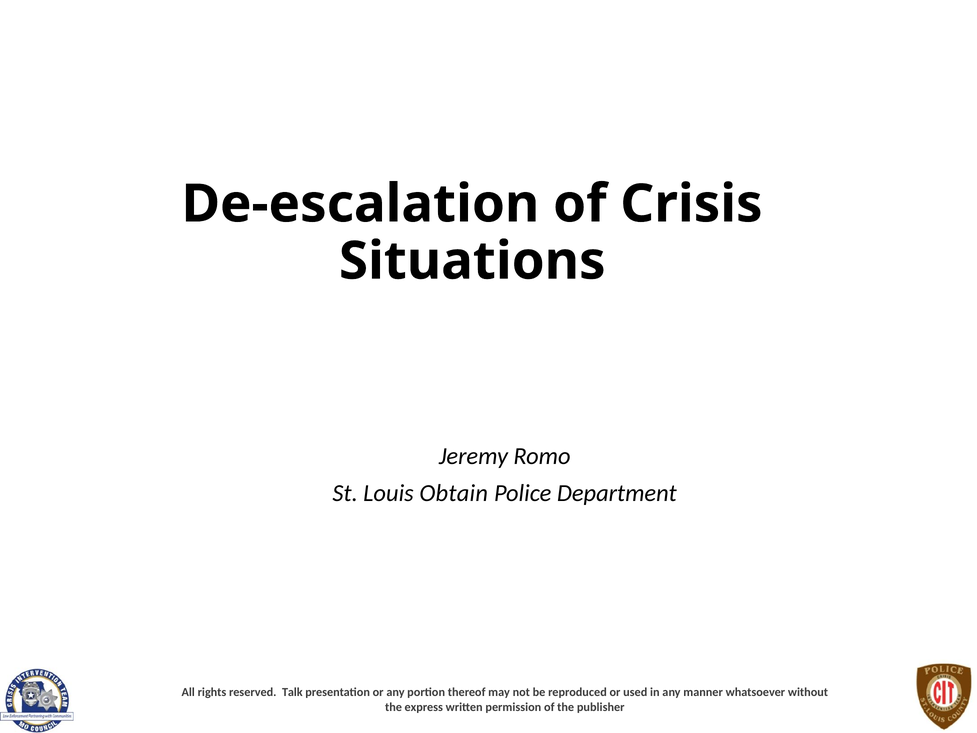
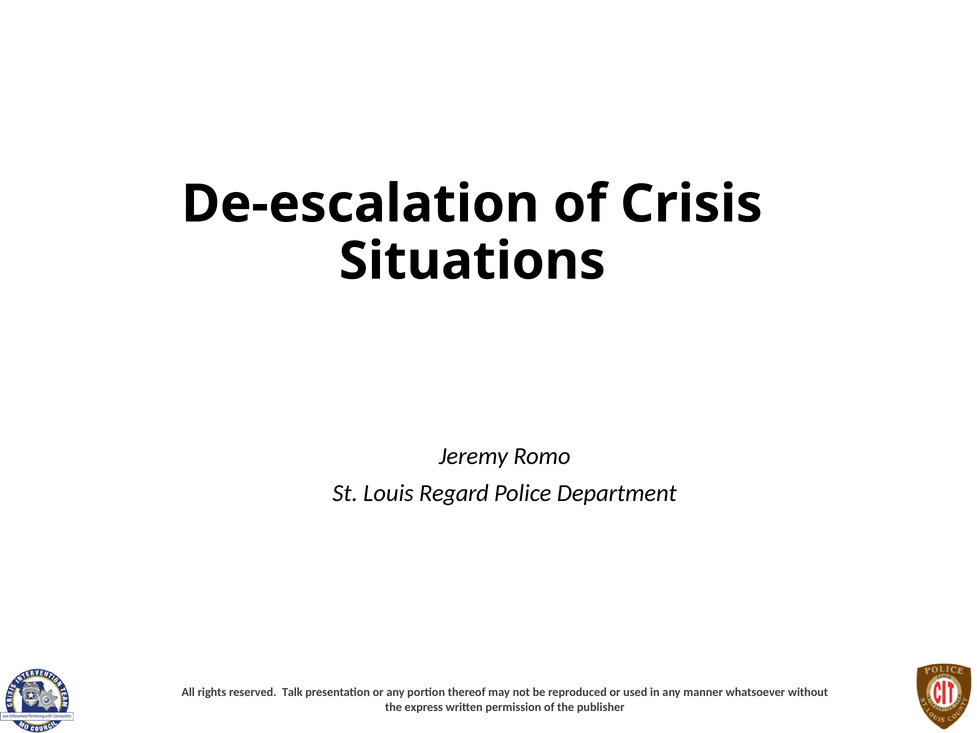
Obtain: Obtain -> Regard
